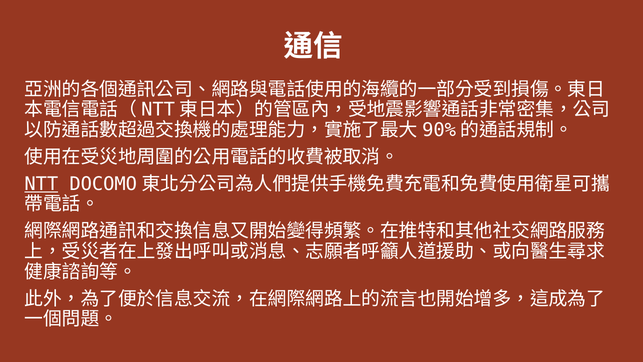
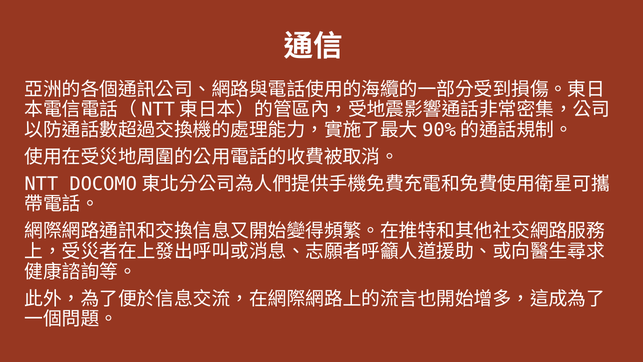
NTT underline: present -> none
